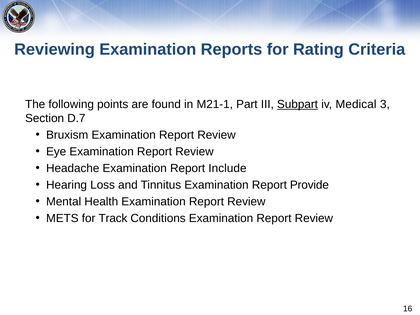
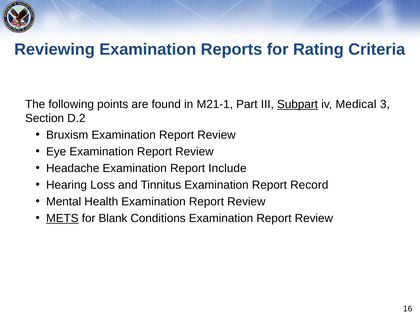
D.7: D.7 -> D.2
Provide: Provide -> Record
METS underline: none -> present
Track: Track -> Blank
